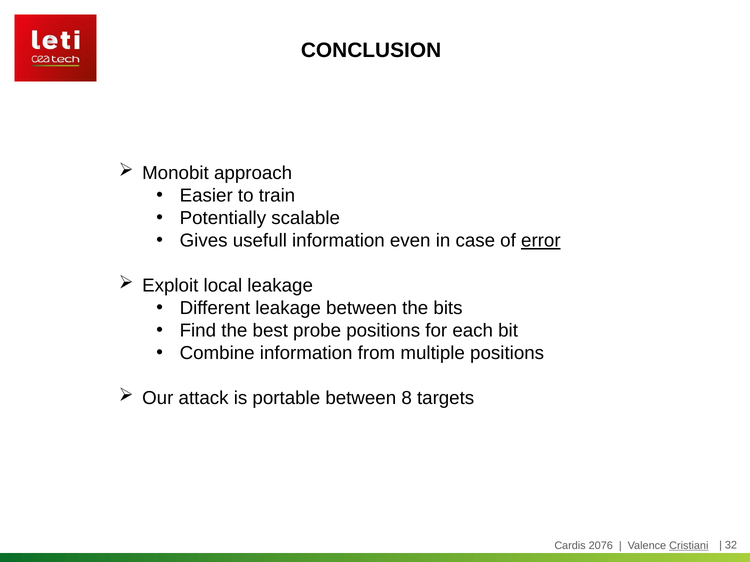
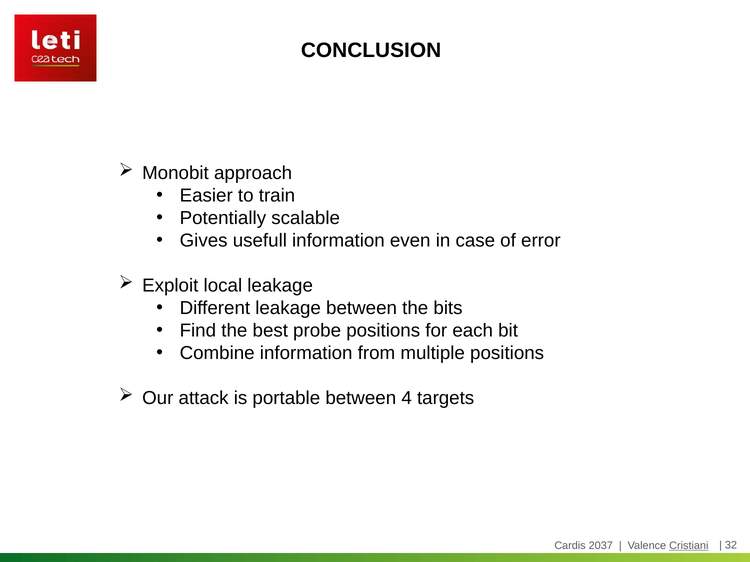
error underline: present -> none
8: 8 -> 4
2076: 2076 -> 2037
